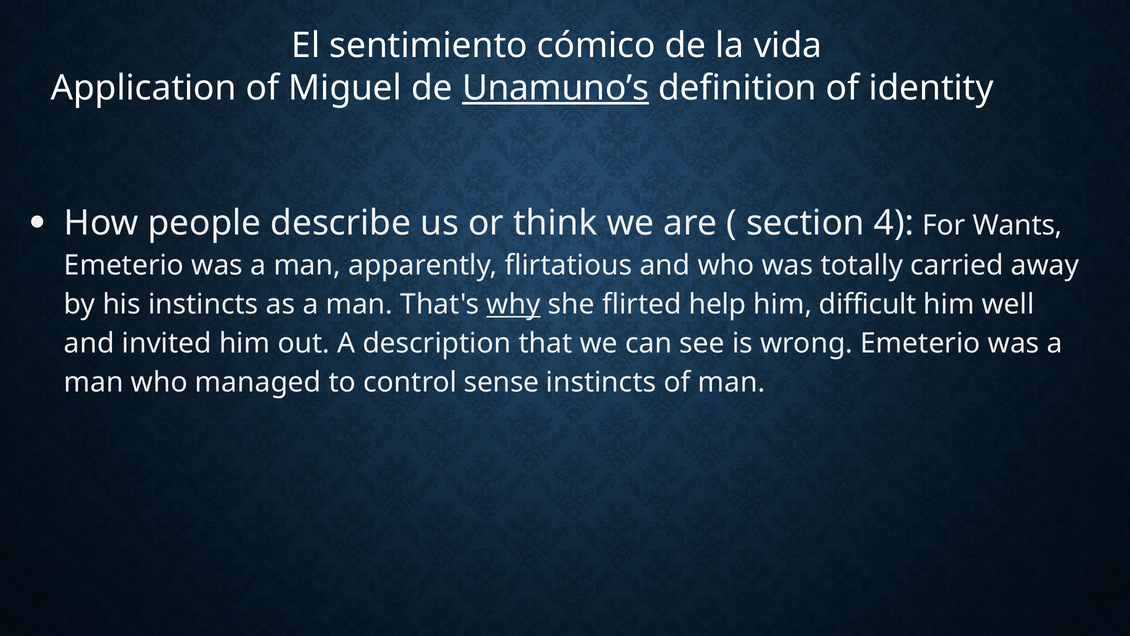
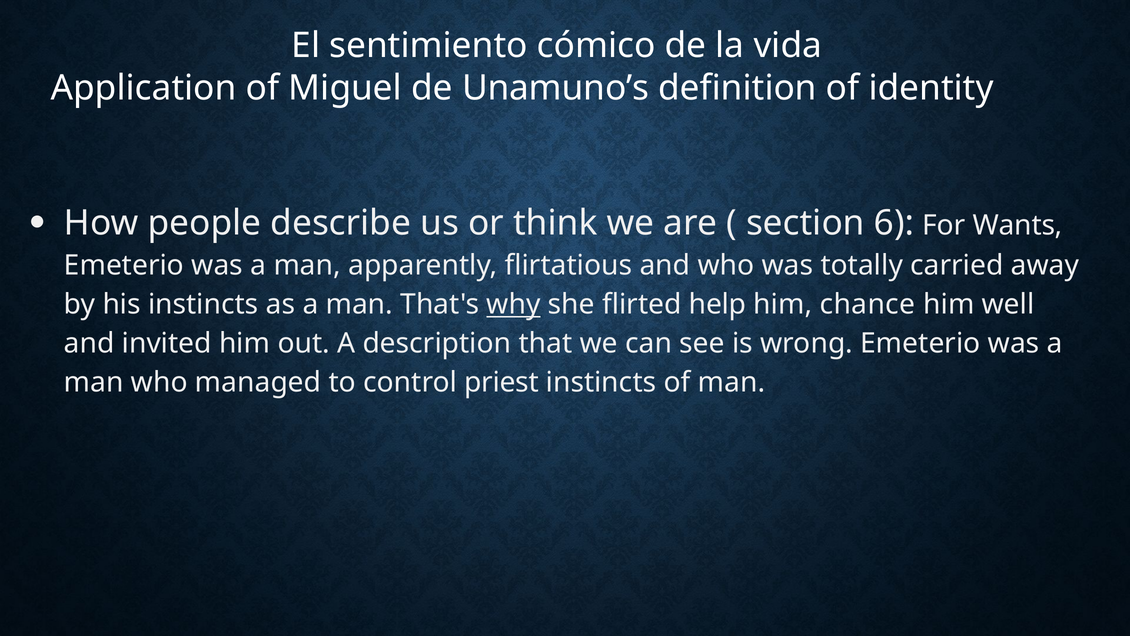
Unamuno’s underline: present -> none
4: 4 -> 6
difficult: difficult -> chance
sense: sense -> priest
